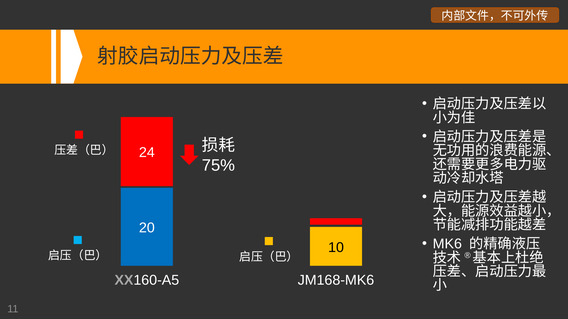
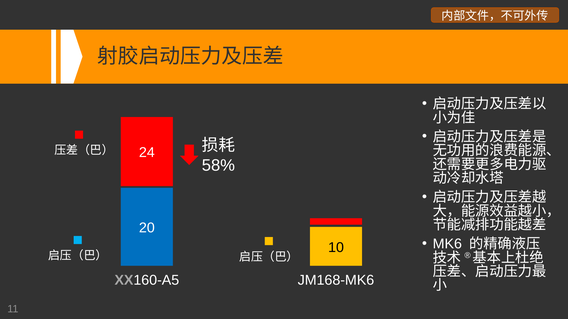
75%: 75% -> 58%
